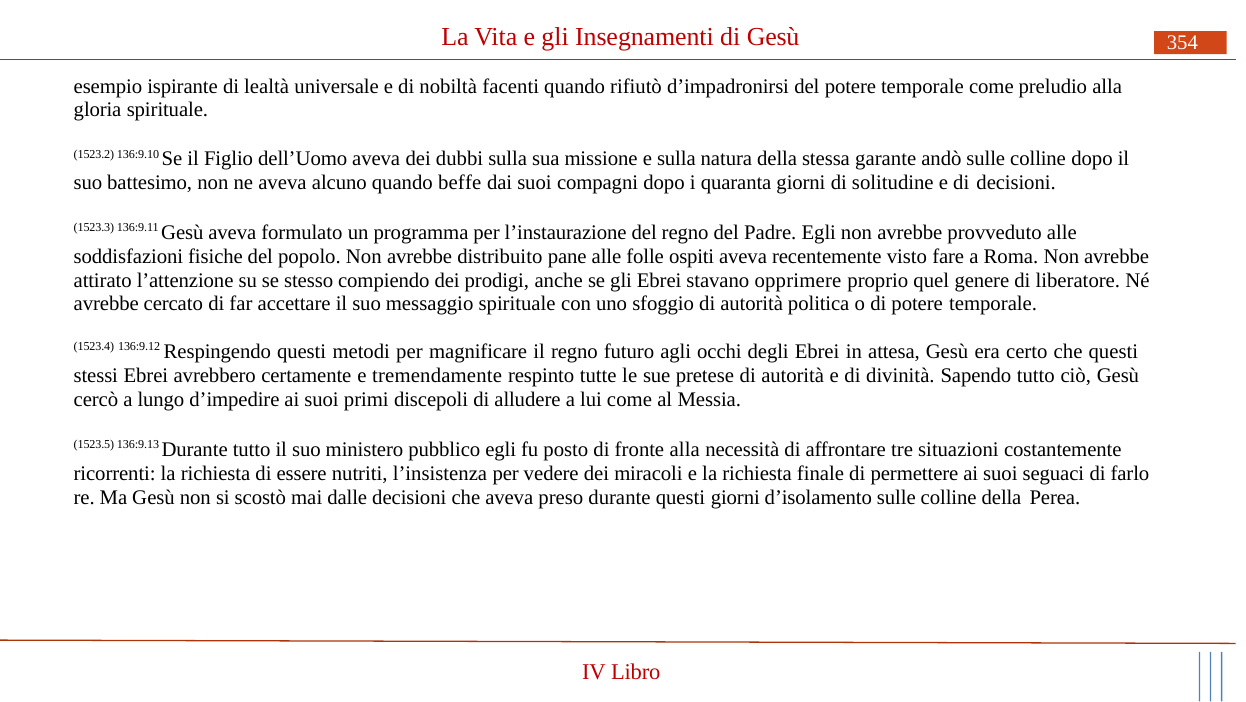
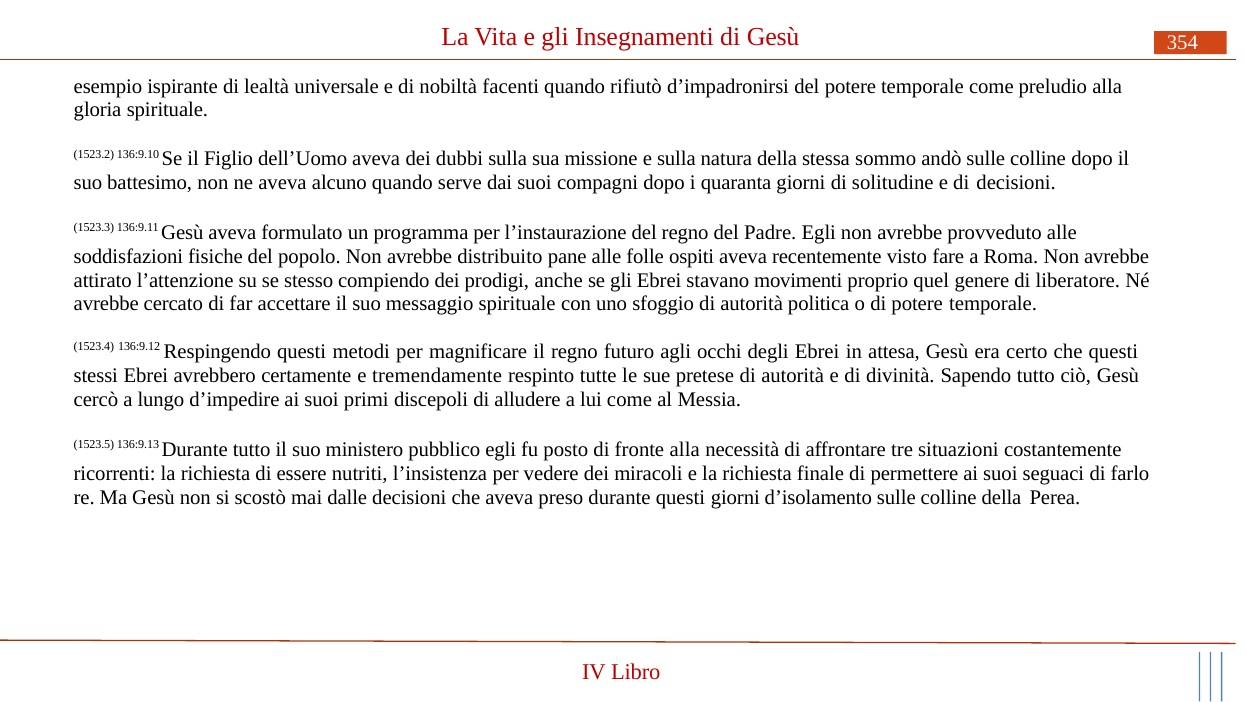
garante: garante -> sommo
beffe: beffe -> serve
opprimere: opprimere -> movimenti
